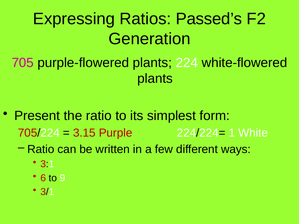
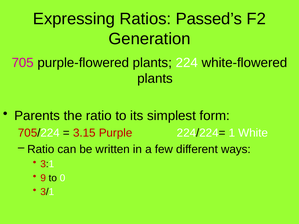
Present: Present -> Parents
6: 6 -> 9
9: 9 -> 0
